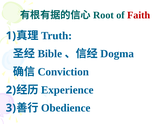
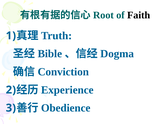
Faith colour: red -> black
